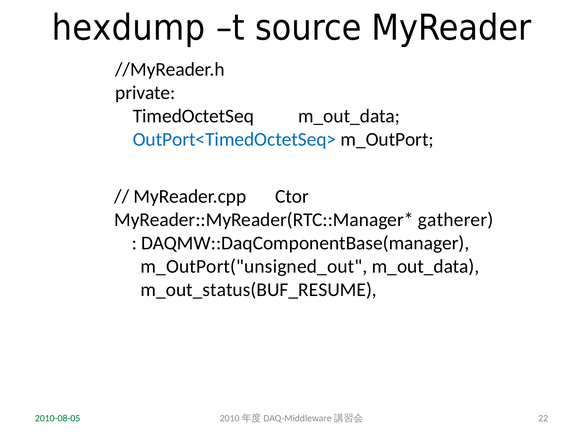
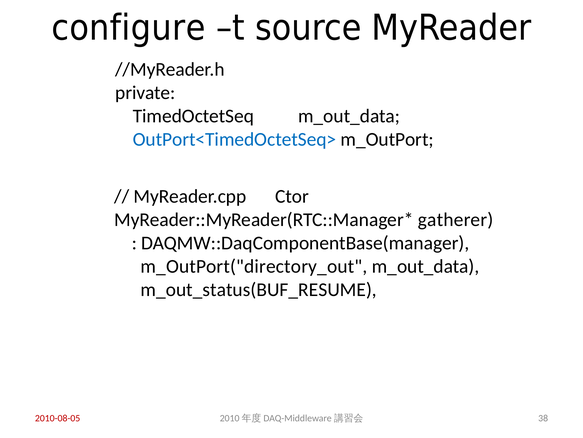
hexdump: hexdump -> configure
m_OutPort("unsigned_out: m_OutPort("unsigned_out -> m_OutPort("directory_out
2010-08-05 colour: green -> red
22: 22 -> 38
